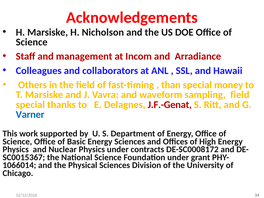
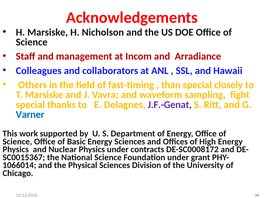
money: money -> closely
sampling field: field -> fight
J.F.-Genat colour: red -> purple
